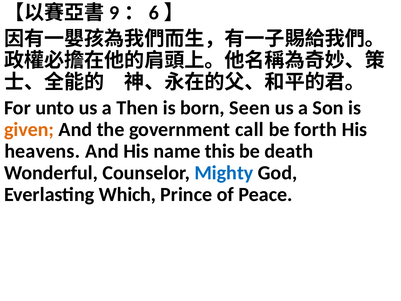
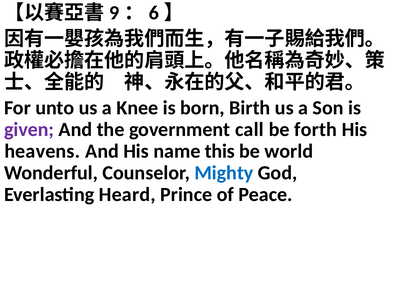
Then: Then -> Knee
Seen: Seen -> Birth
given colour: orange -> purple
death: death -> world
Which: Which -> Heard
